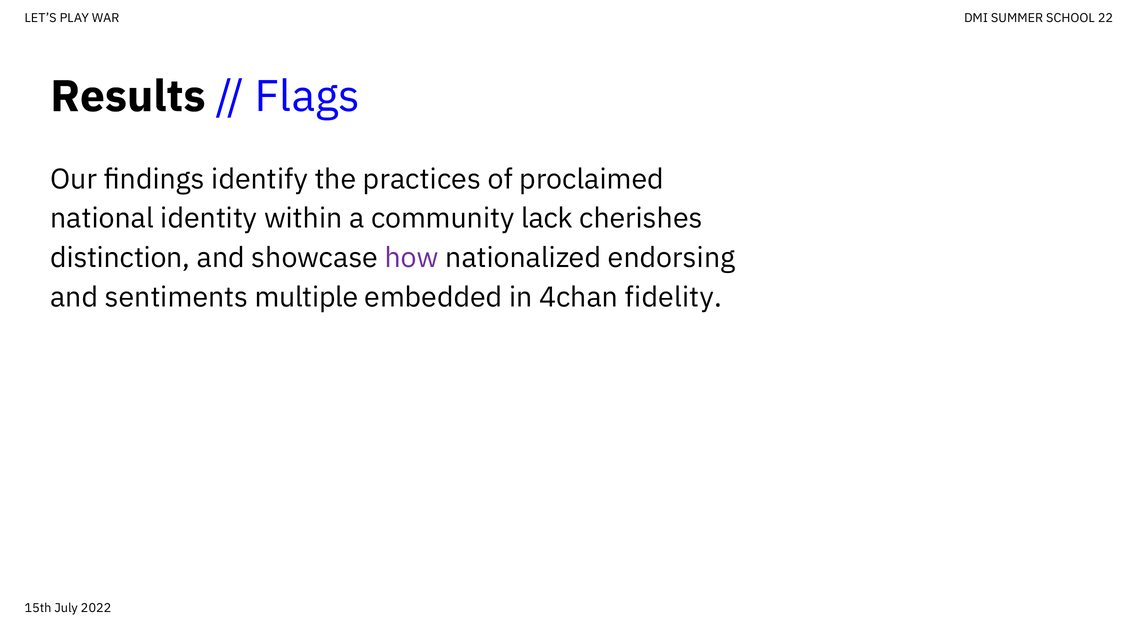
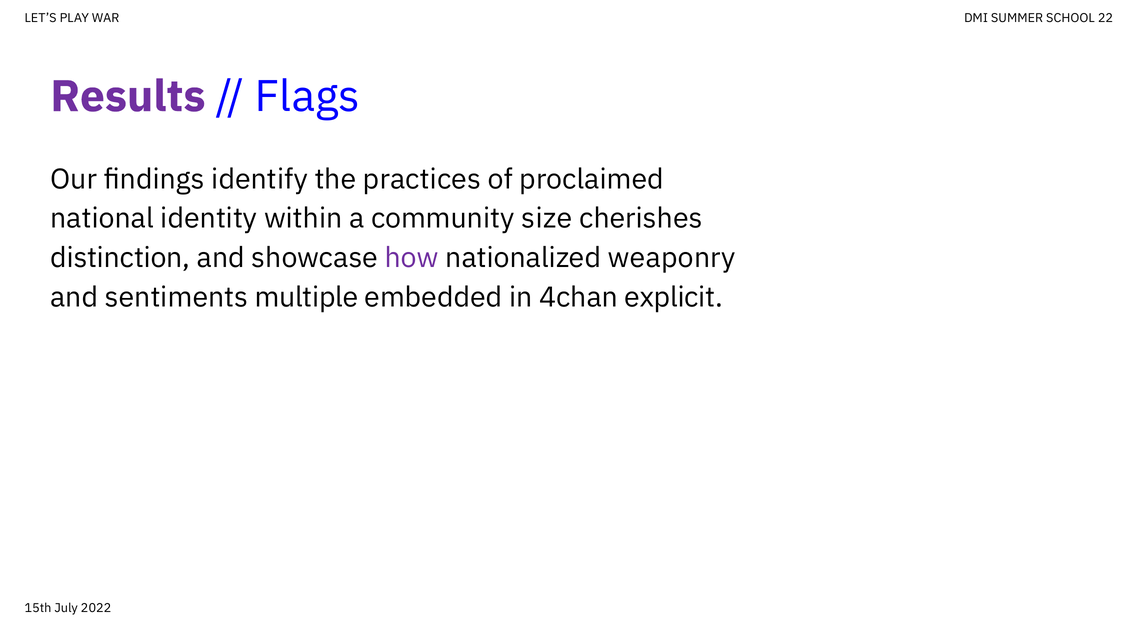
Results colour: black -> purple
lack: lack -> size
endorsing: endorsing -> weaponry
fidelity: fidelity -> explicit
